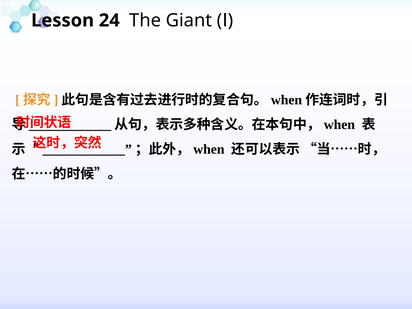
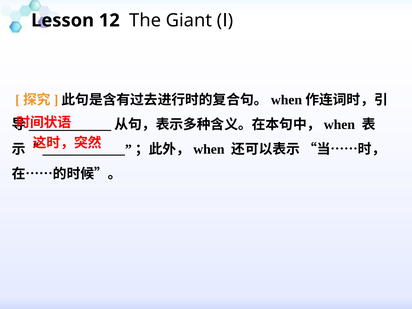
24: 24 -> 12
